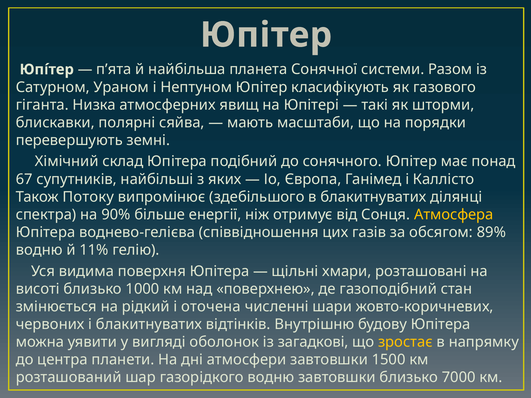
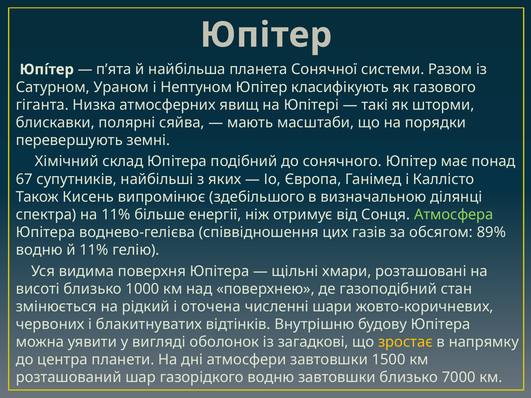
Потоку: Потоку -> Кисень
в блакитнуватих: блакитнуватих -> визначальною
на 90%: 90% -> 11%
Атмосфера colour: yellow -> light green
